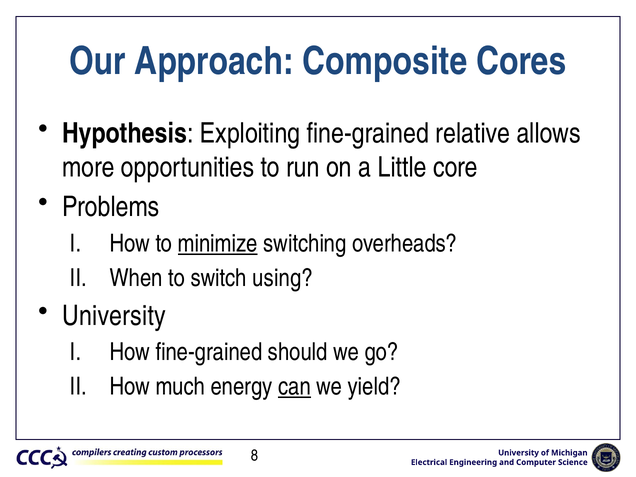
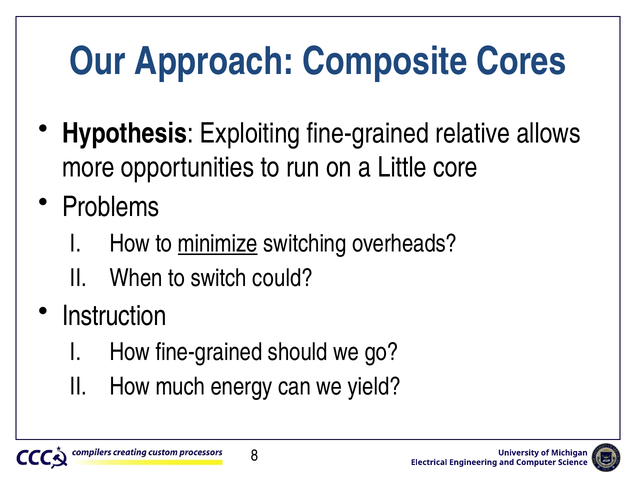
using: using -> could
University at (114, 316): University -> Instruction
can underline: present -> none
